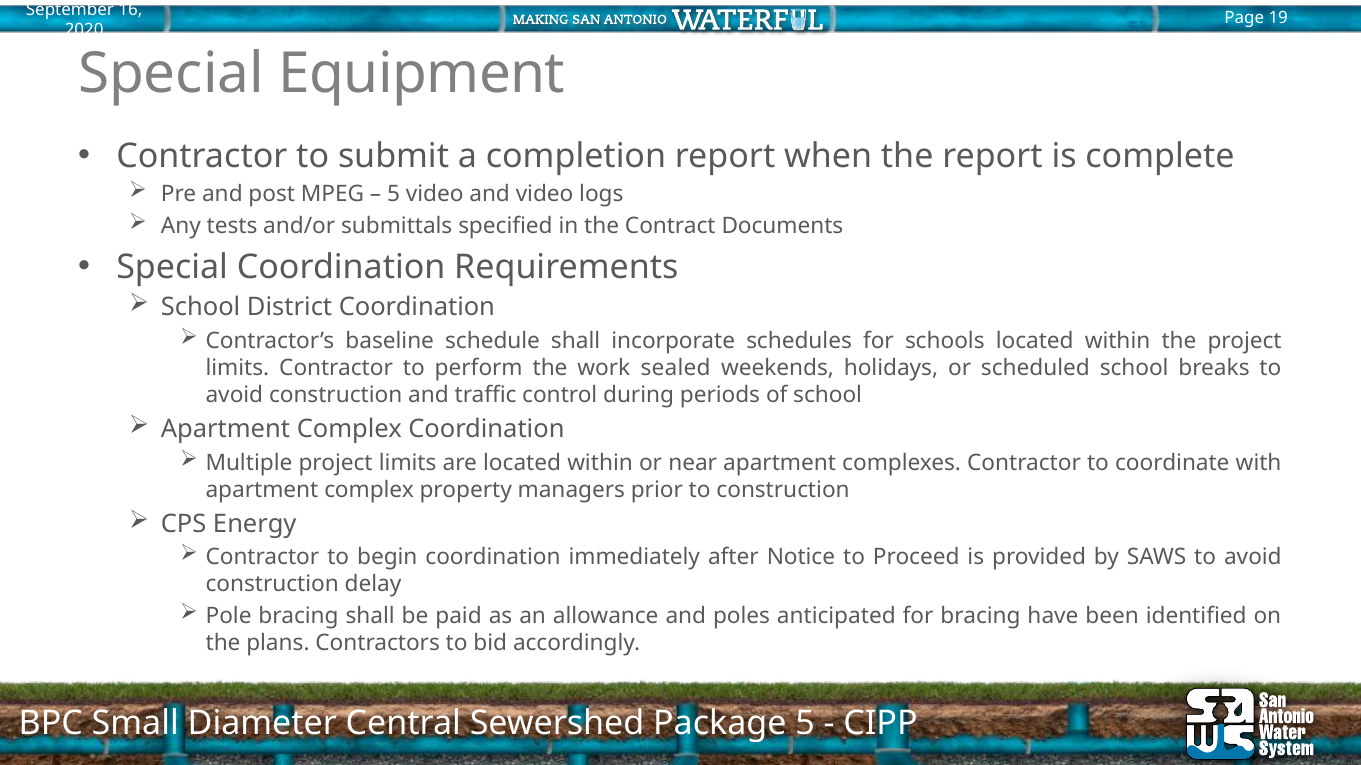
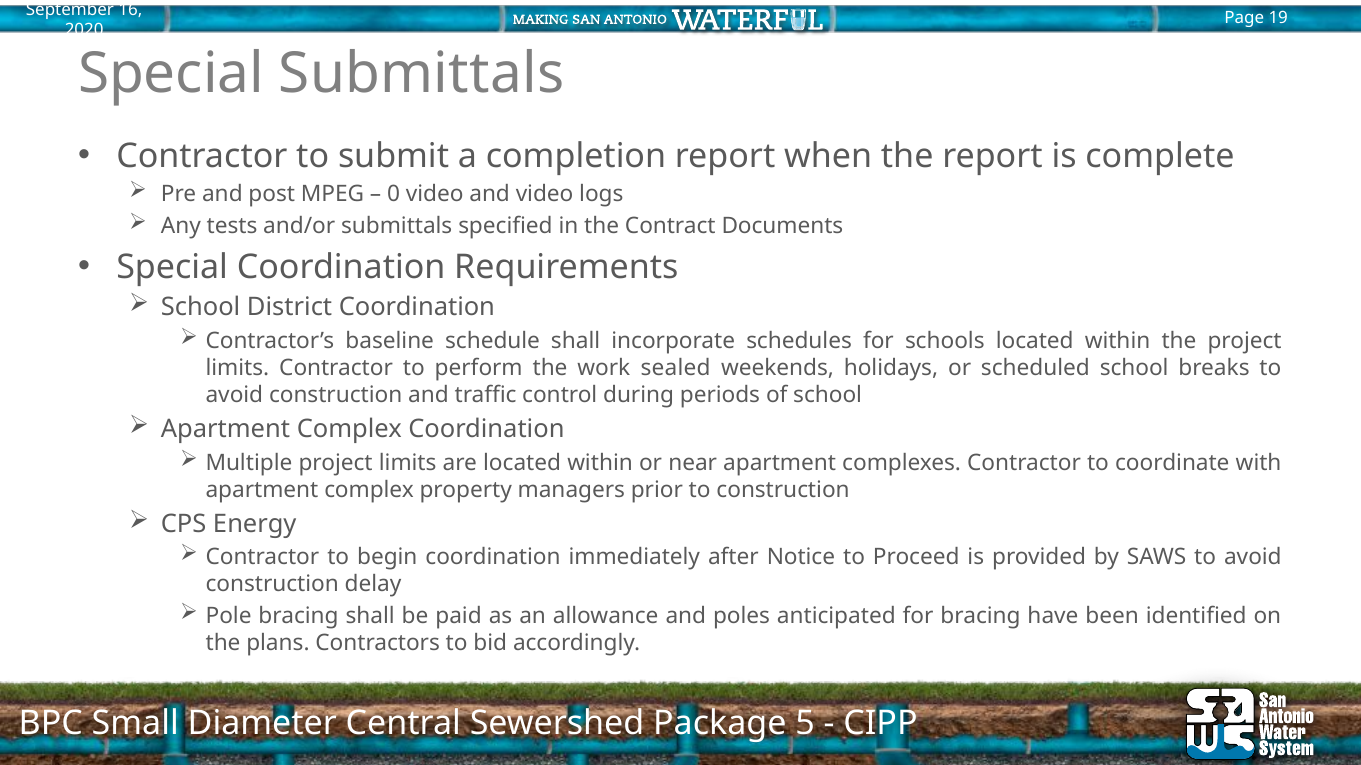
Special Equipment: Equipment -> Submittals
5 at (394, 194): 5 -> 0
